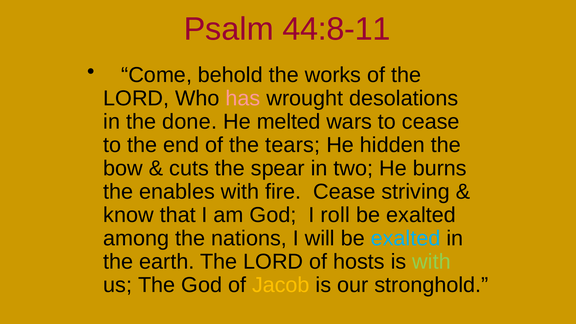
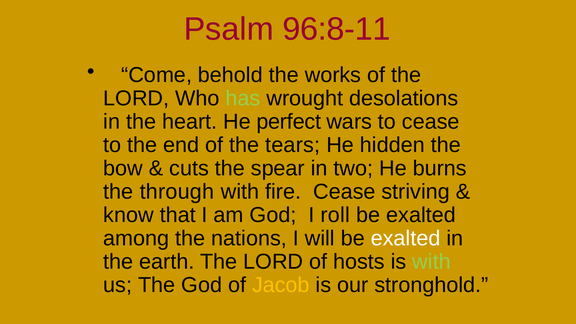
44:8-11: 44:8-11 -> 96:8-11
has colour: pink -> light green
done: done -> heart
melted: melted -> perfect
enables: enables -> through
exalted at (406, 238) colour: light blue -> white
